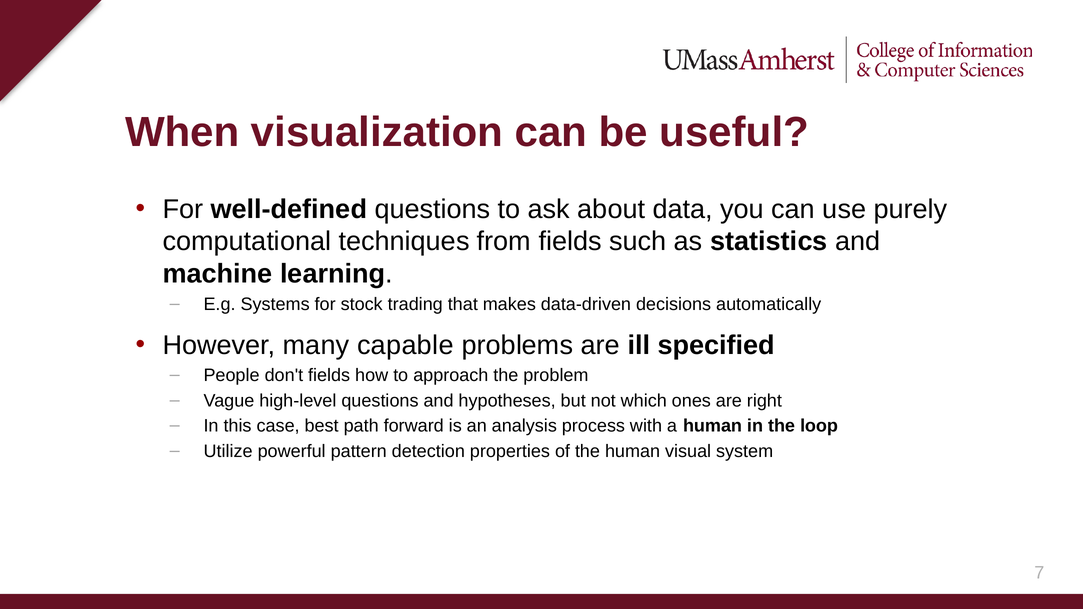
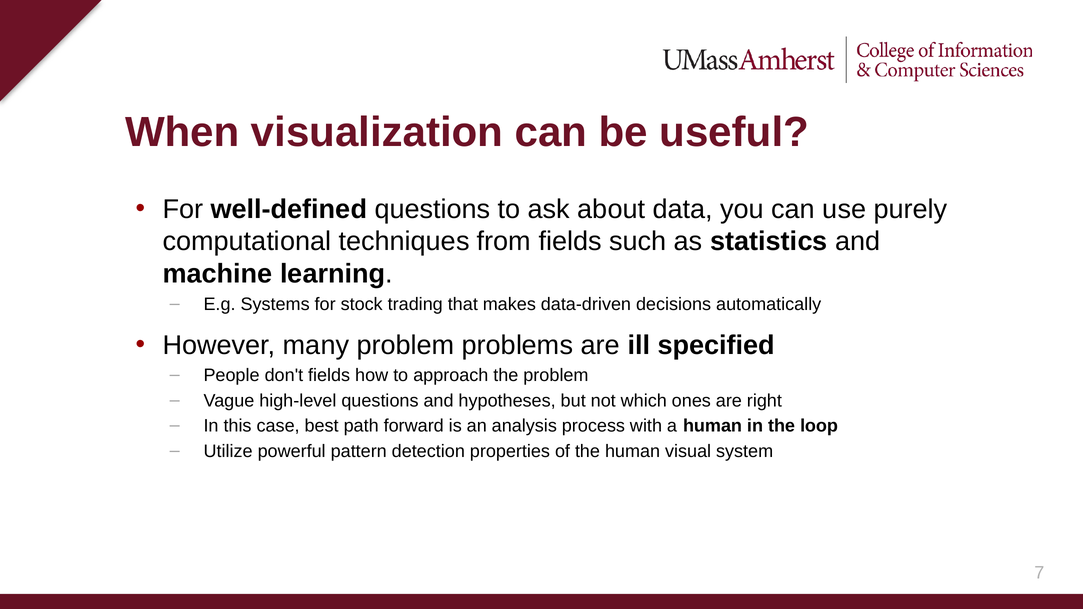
many capable: capable -> problem
